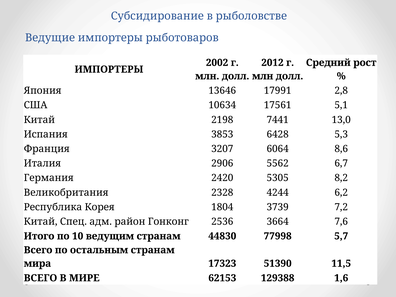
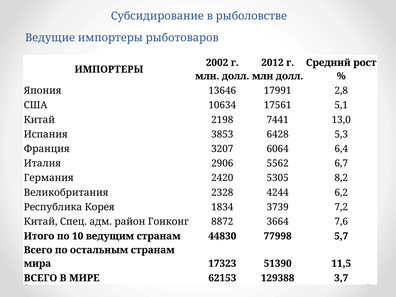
8,6: 8,6 -> 6,4
1804: 1804 -> 1834
2536: 2536 -> 8872
1,6: 1,6 -> 3,7
